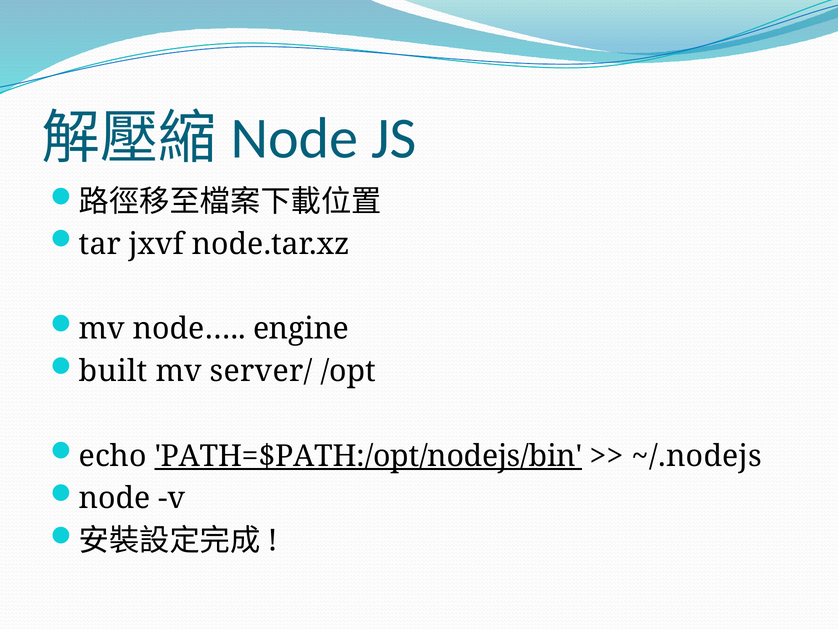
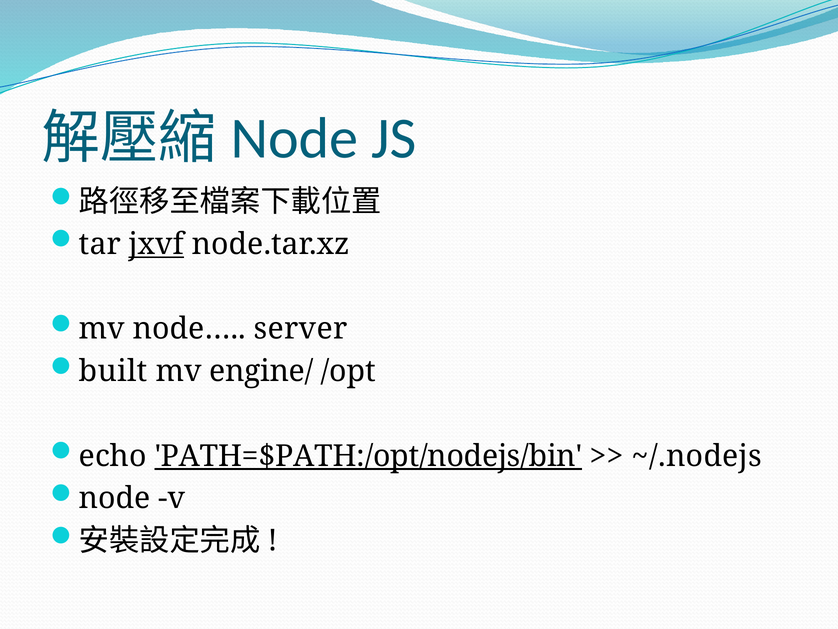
jxvf underline: none -> present
engine: engine -> server
server/: server/ -> engine/
